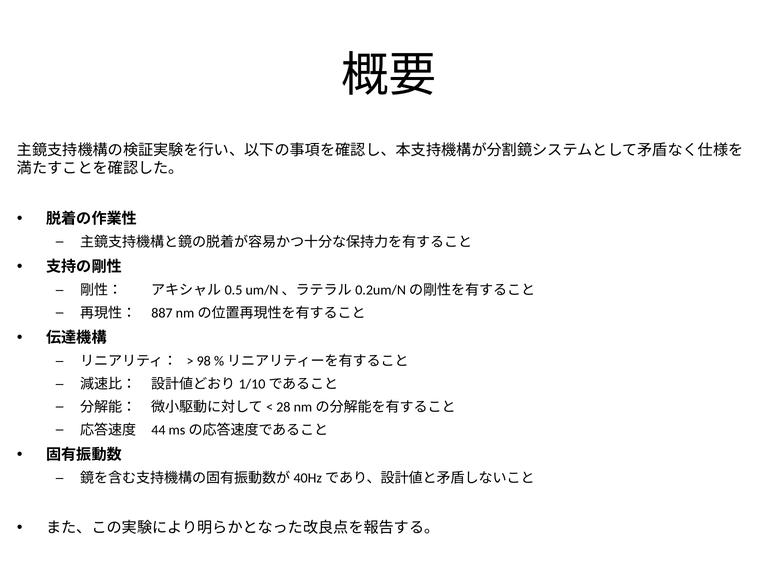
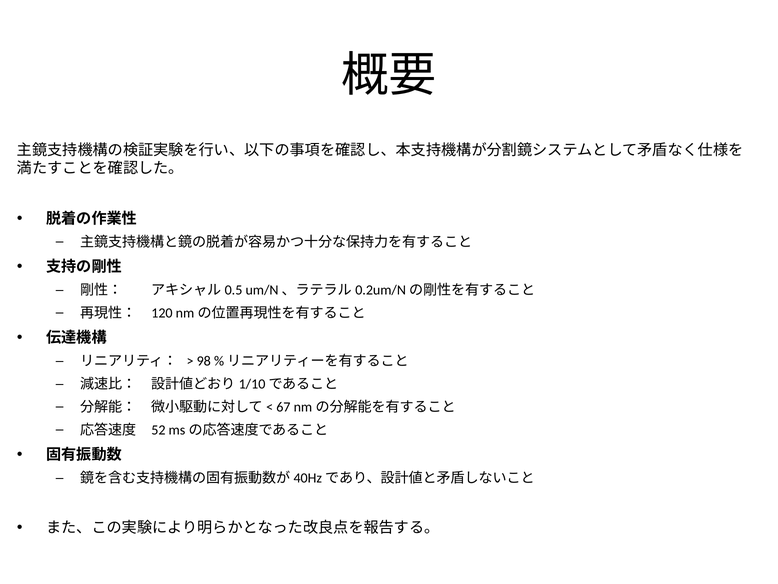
887: 887 -> 120
28: 28 -> 67
44: 44 -> 52
